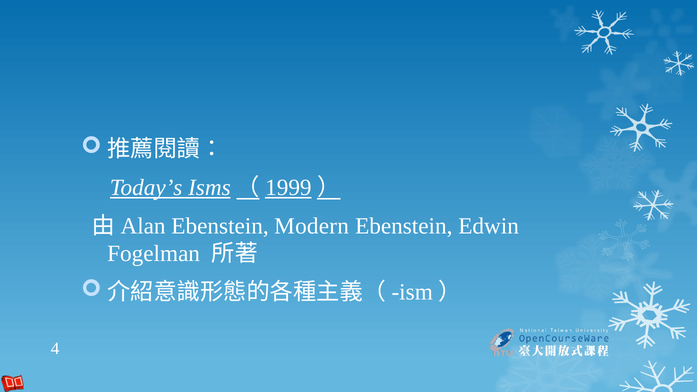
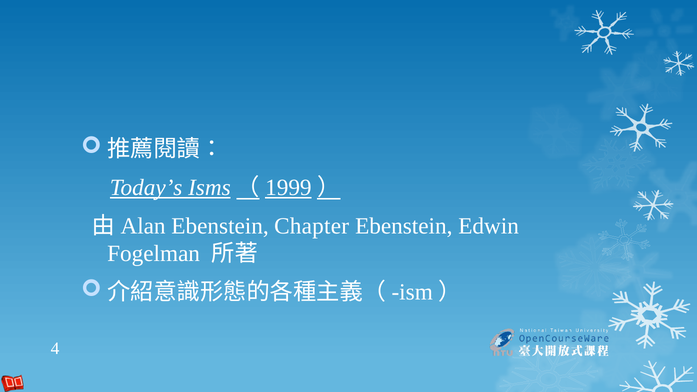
Modern: Modern -> Chapter
